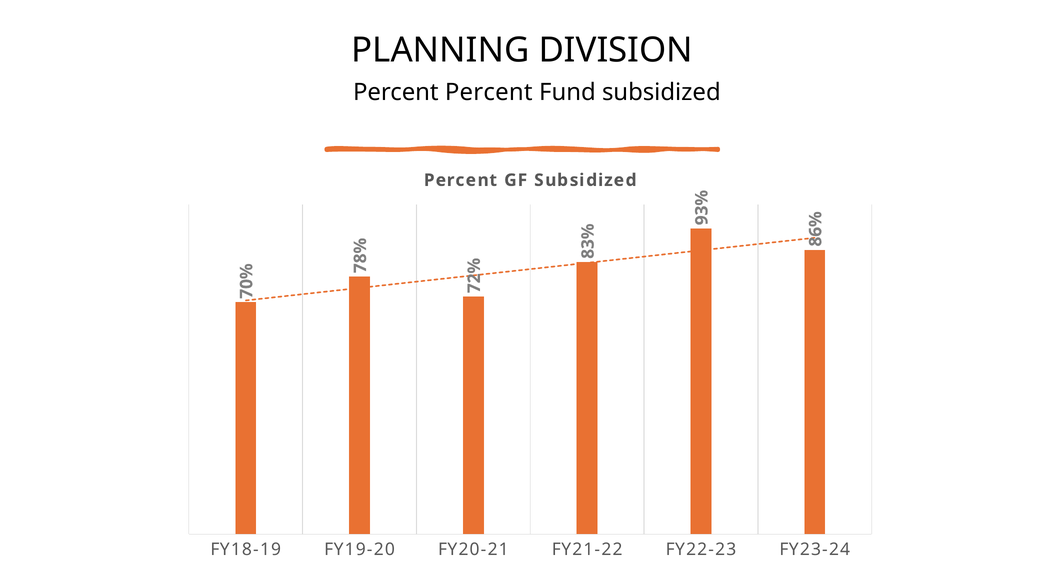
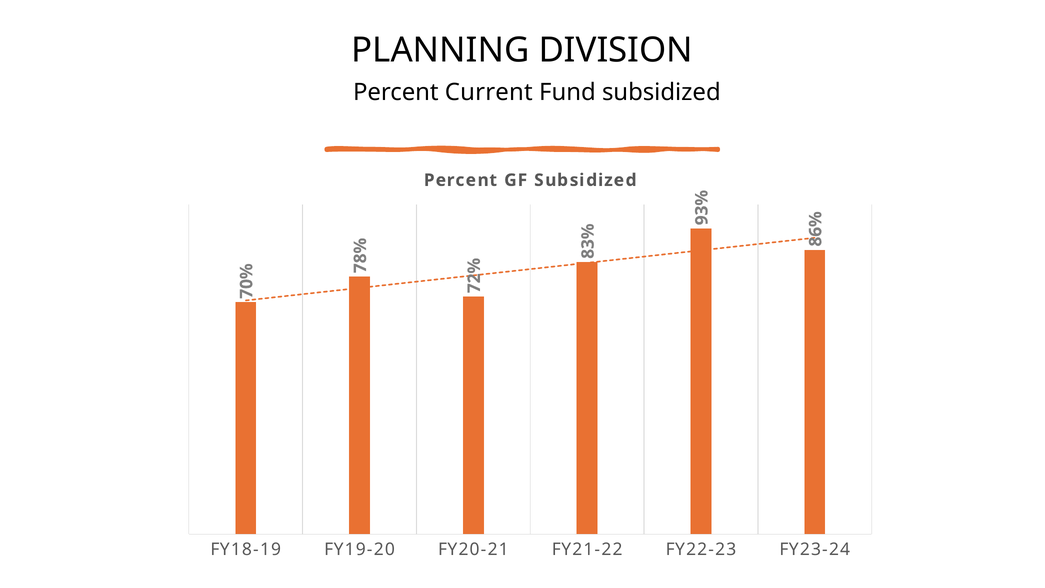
Percent Percent: Percent -> Current
